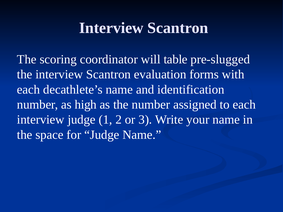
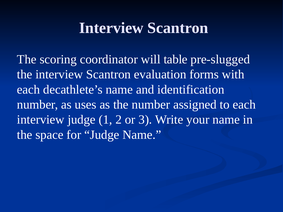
high: high -> uses
